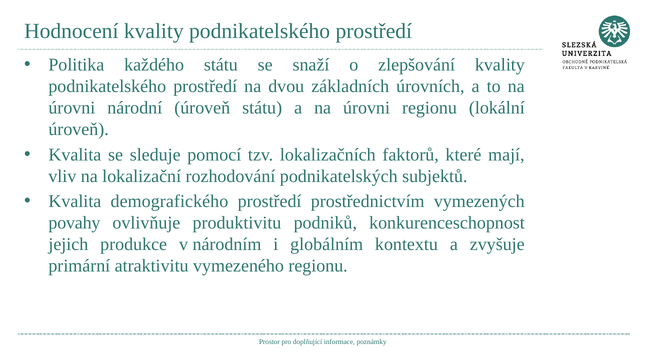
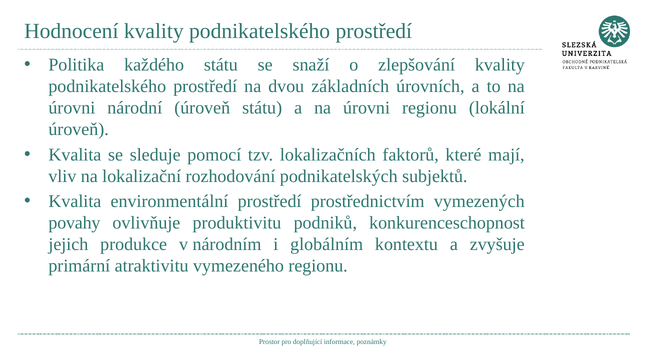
demografického: demografického -> environmentální
